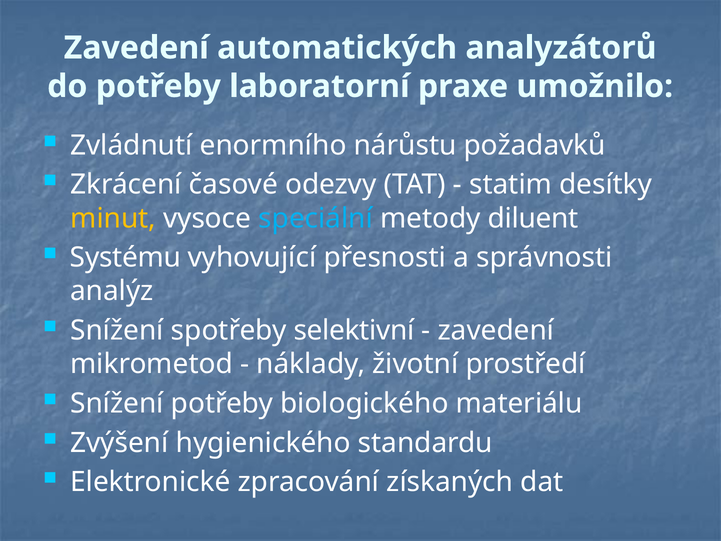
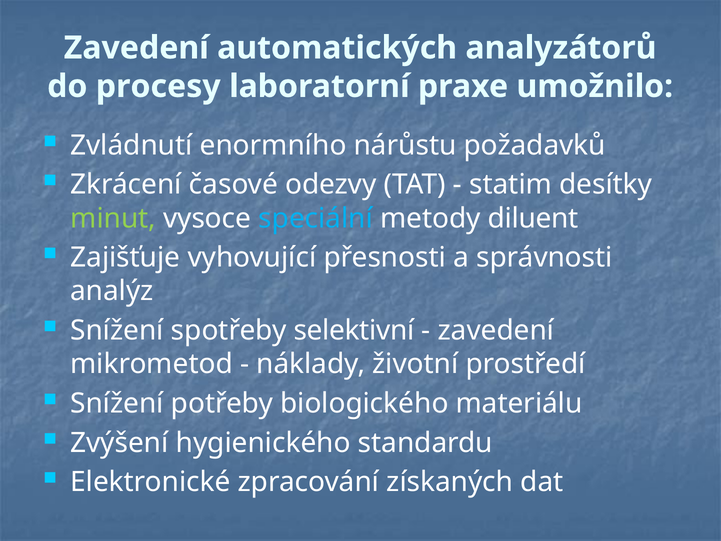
do potřeby: potřeby -> procesy
minut colour: yellow -> light green
Systému: Systému -> Zajišťuje
